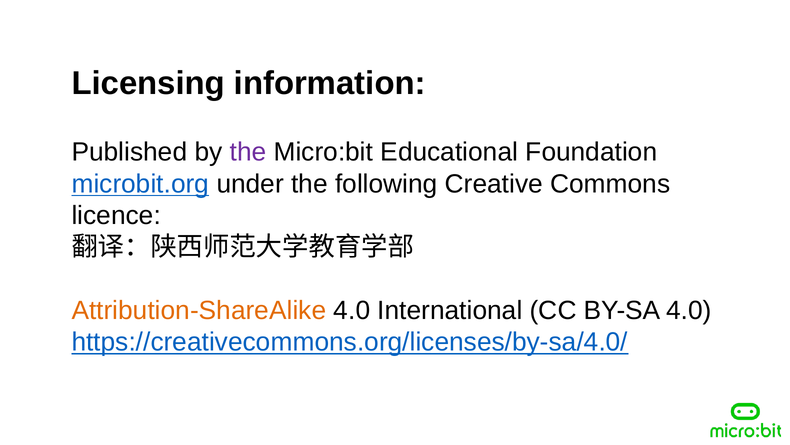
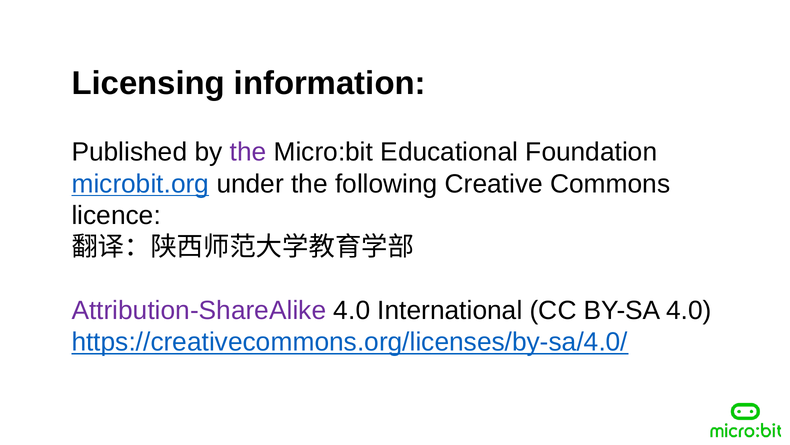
Attribution-ShareAlike colour: orange -> purple
